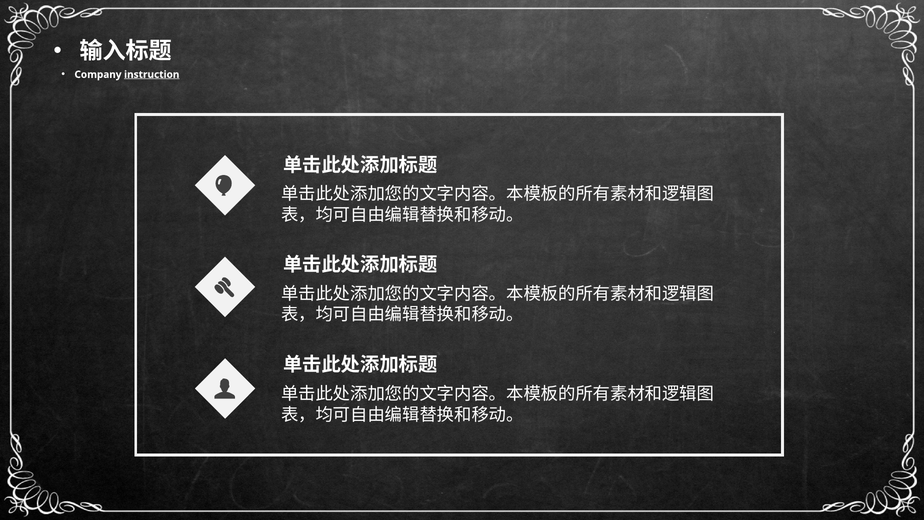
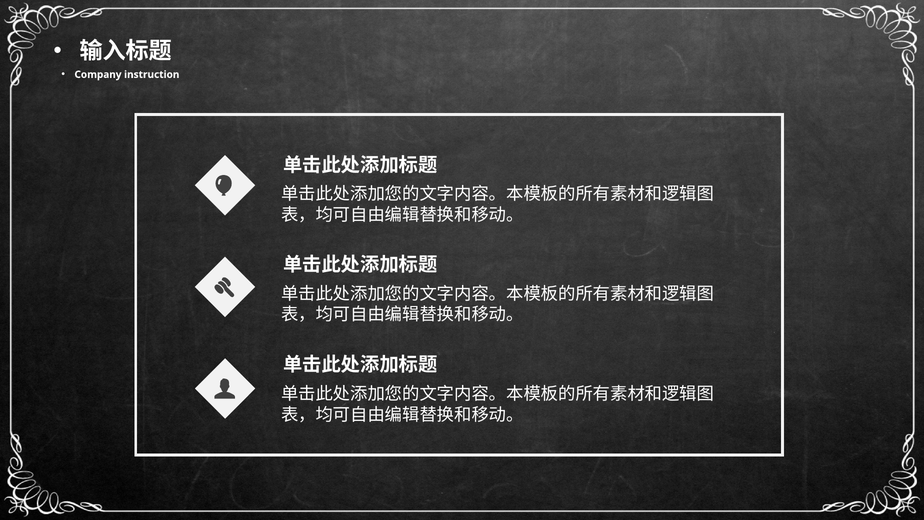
instruction underline: present -> none
